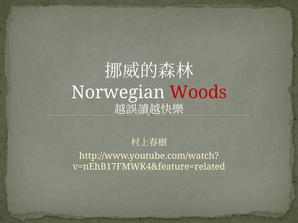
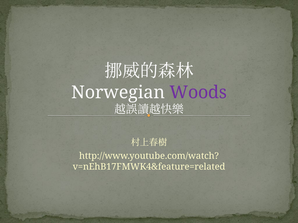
Woods colour: red -> purple
